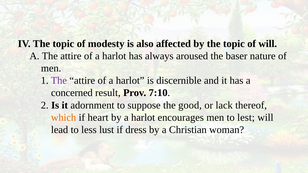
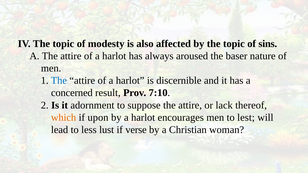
of will: will -> sins
The at (59, 81) colour: purple -> blue
suppose the good: good -> attire
heart: heart -> upon
dress: dress -> verse
